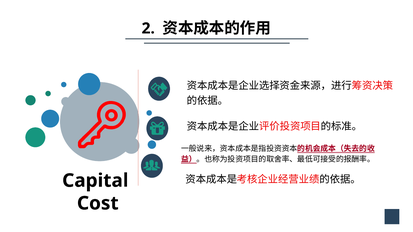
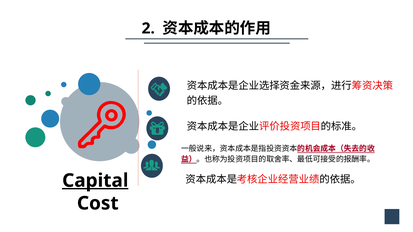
Capital underline: none -> present
